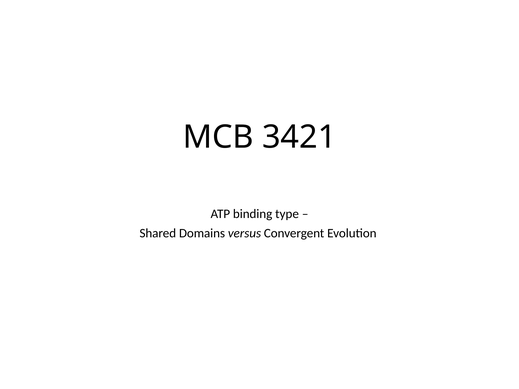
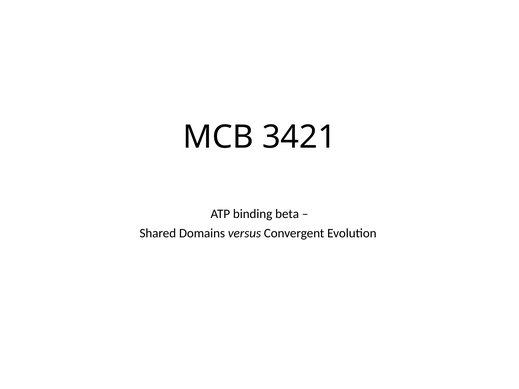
type: type -> beta
